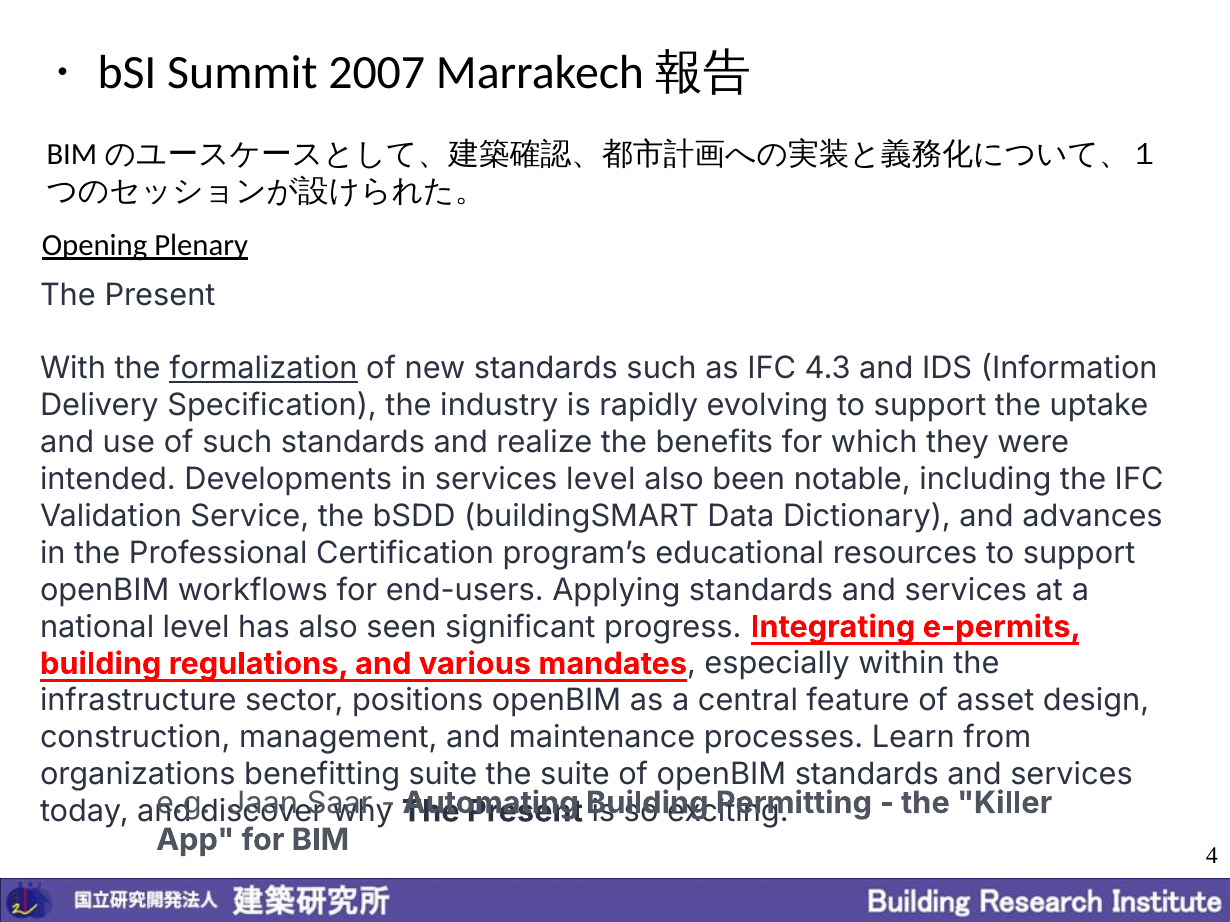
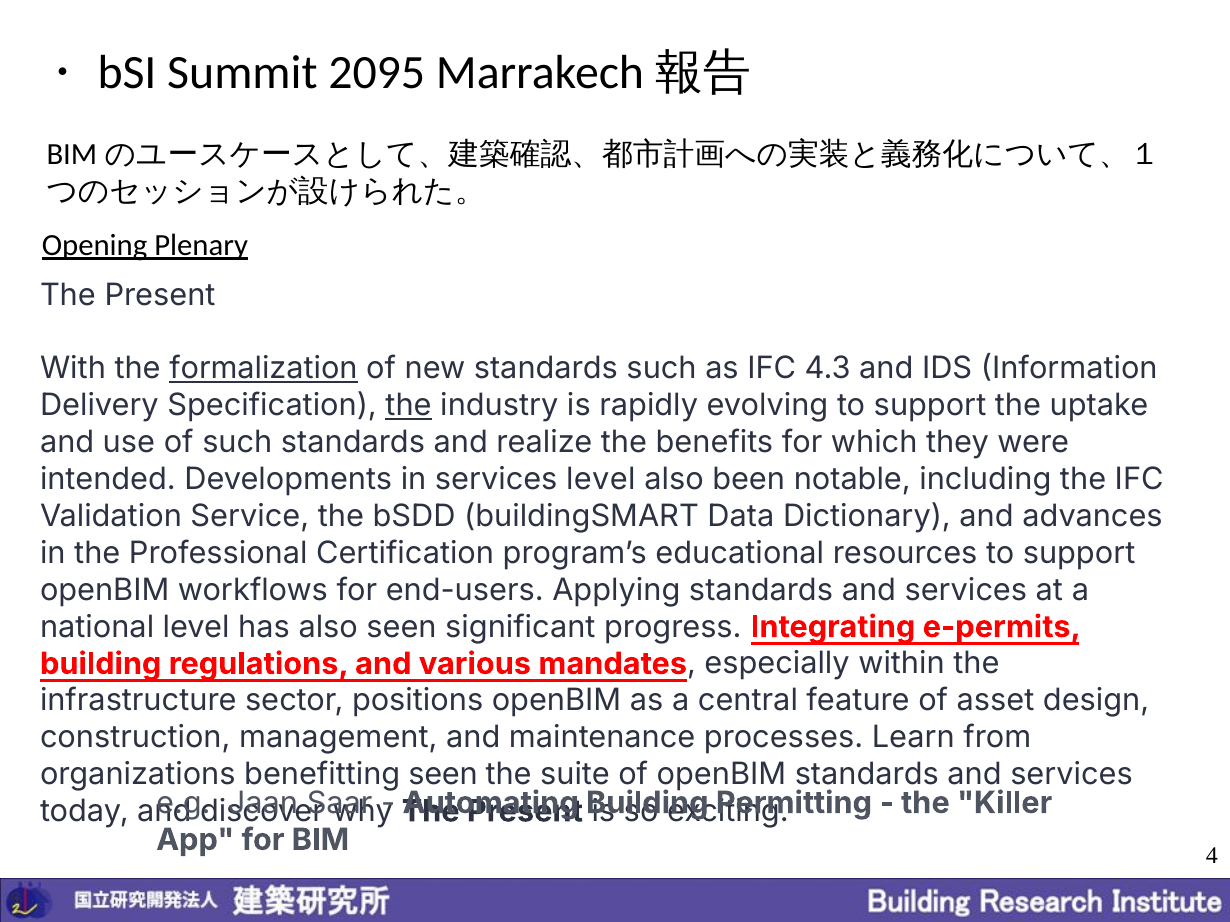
2007: 2007 -> 2095
the at (409, 406) underline: none -> present
benefitting suite: suite -> seen
